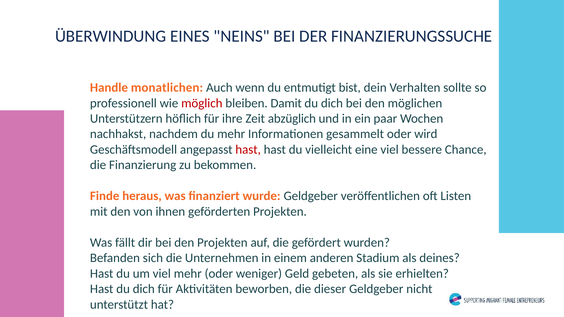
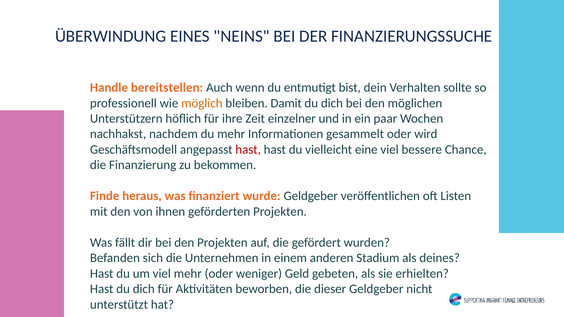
monatlichen: monatlichen -> bereitstellen
möglich colour: red -> orange
abzüglich: abzüglich -> einzelner
